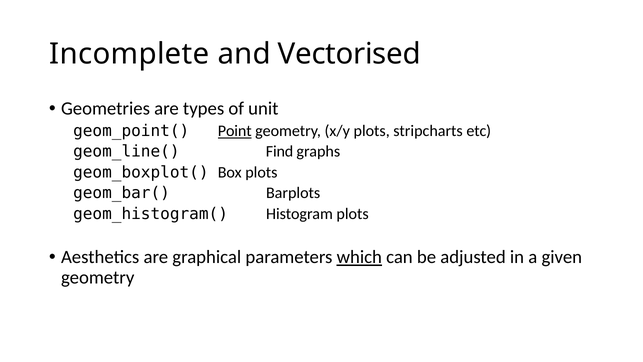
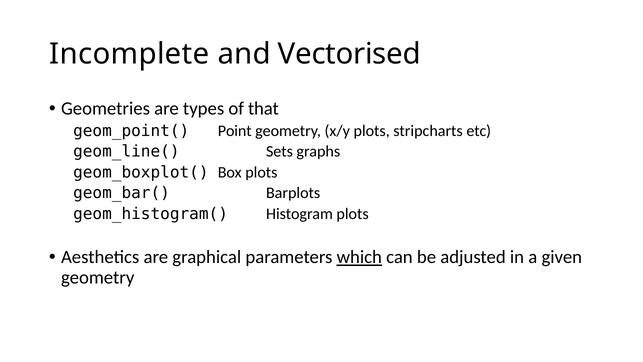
unit: unit -> that
Point underline: present -> none
Find: Find -> Sets
